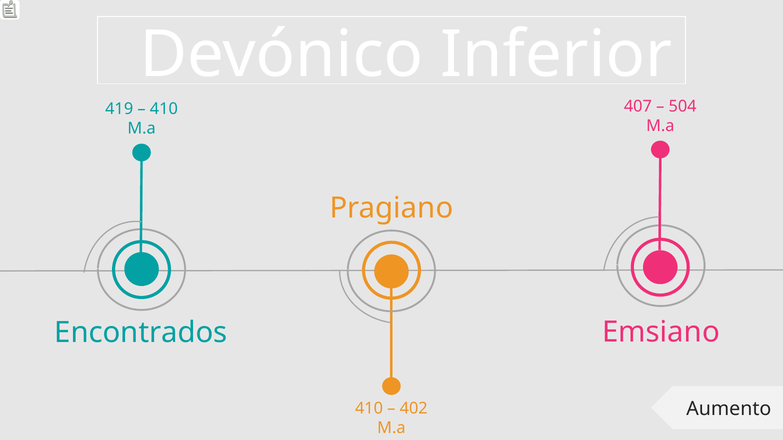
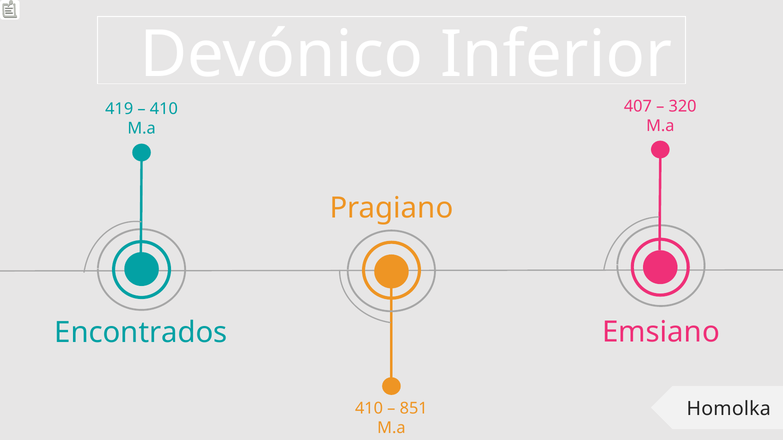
504: 504 -> 320
Aumento: Aumento -> Homolka
402: 402 -> 851
